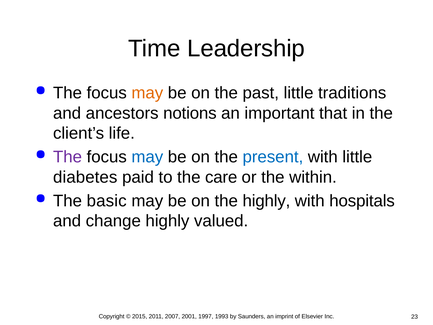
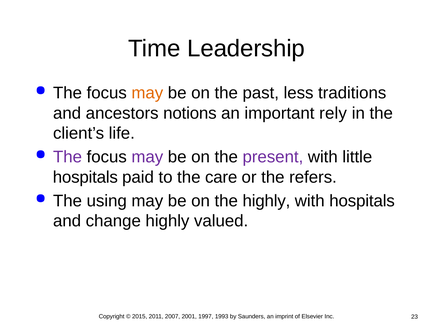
past little: little -> less
that: that -> rely
may at (147, 157) colour: blue -> purple
present colour: blue -> purple
diabetes at (85, 177): diabetes -> hospitals
within: within -> refers
basic: basic -> using
